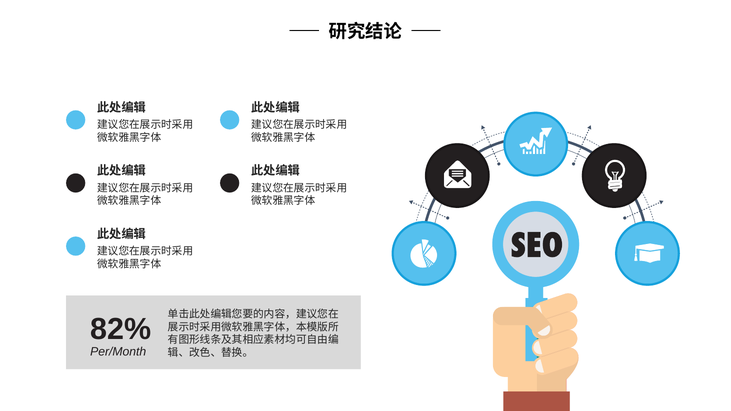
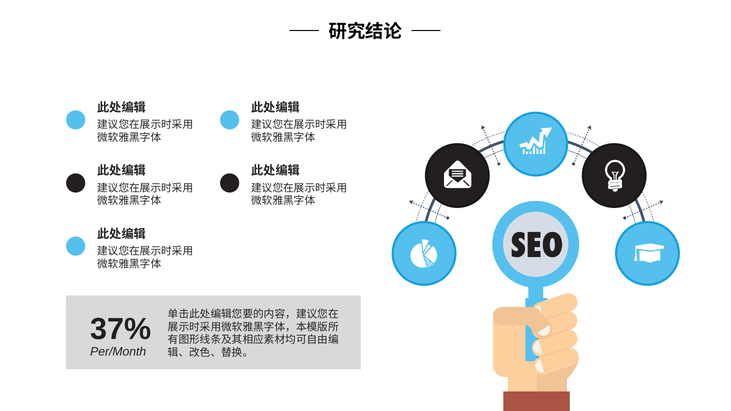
82%: 82% -> 37%
